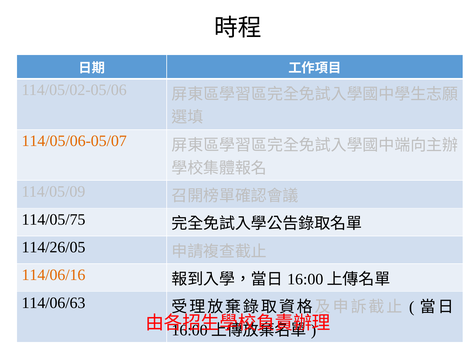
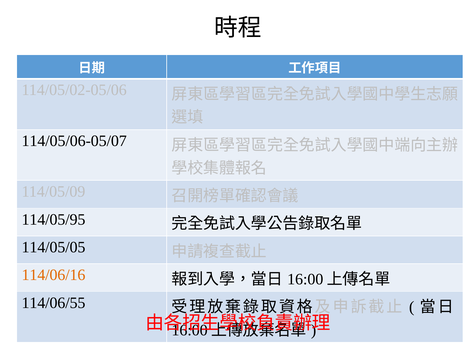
114/05/06-05/07 colour: orange -> black
114/05/75: 114/05/75 -> 114/05/95
114/26/05: 114/26/05 -> 114/05/05
114/06/63: 114/06/63 -> 114/06/55
